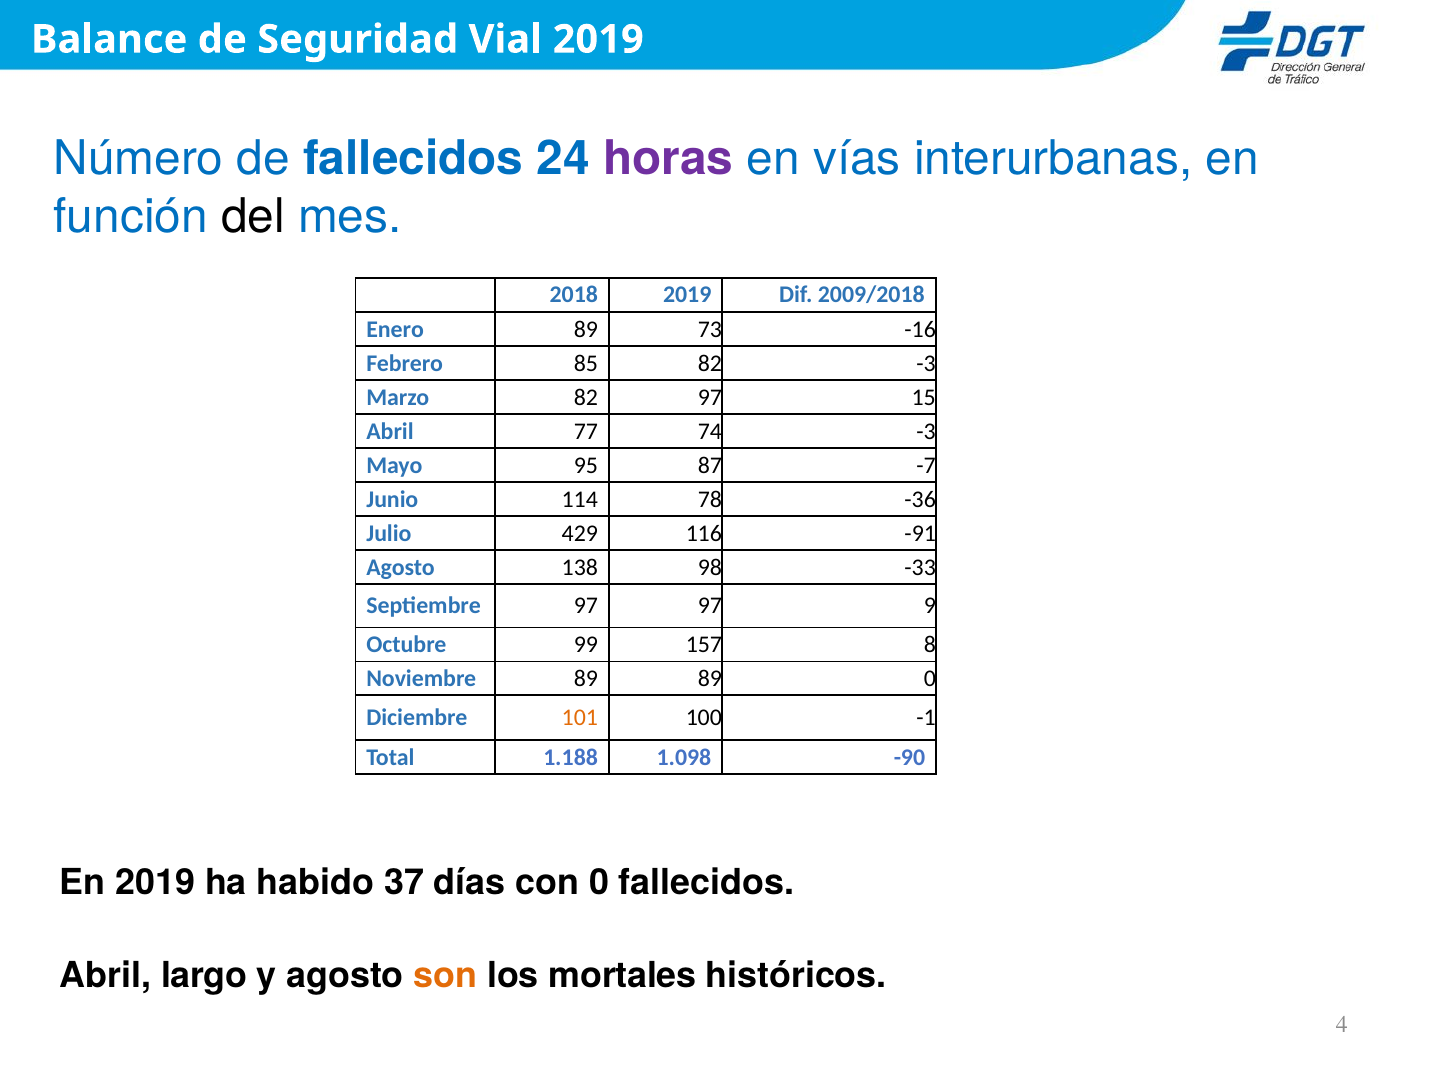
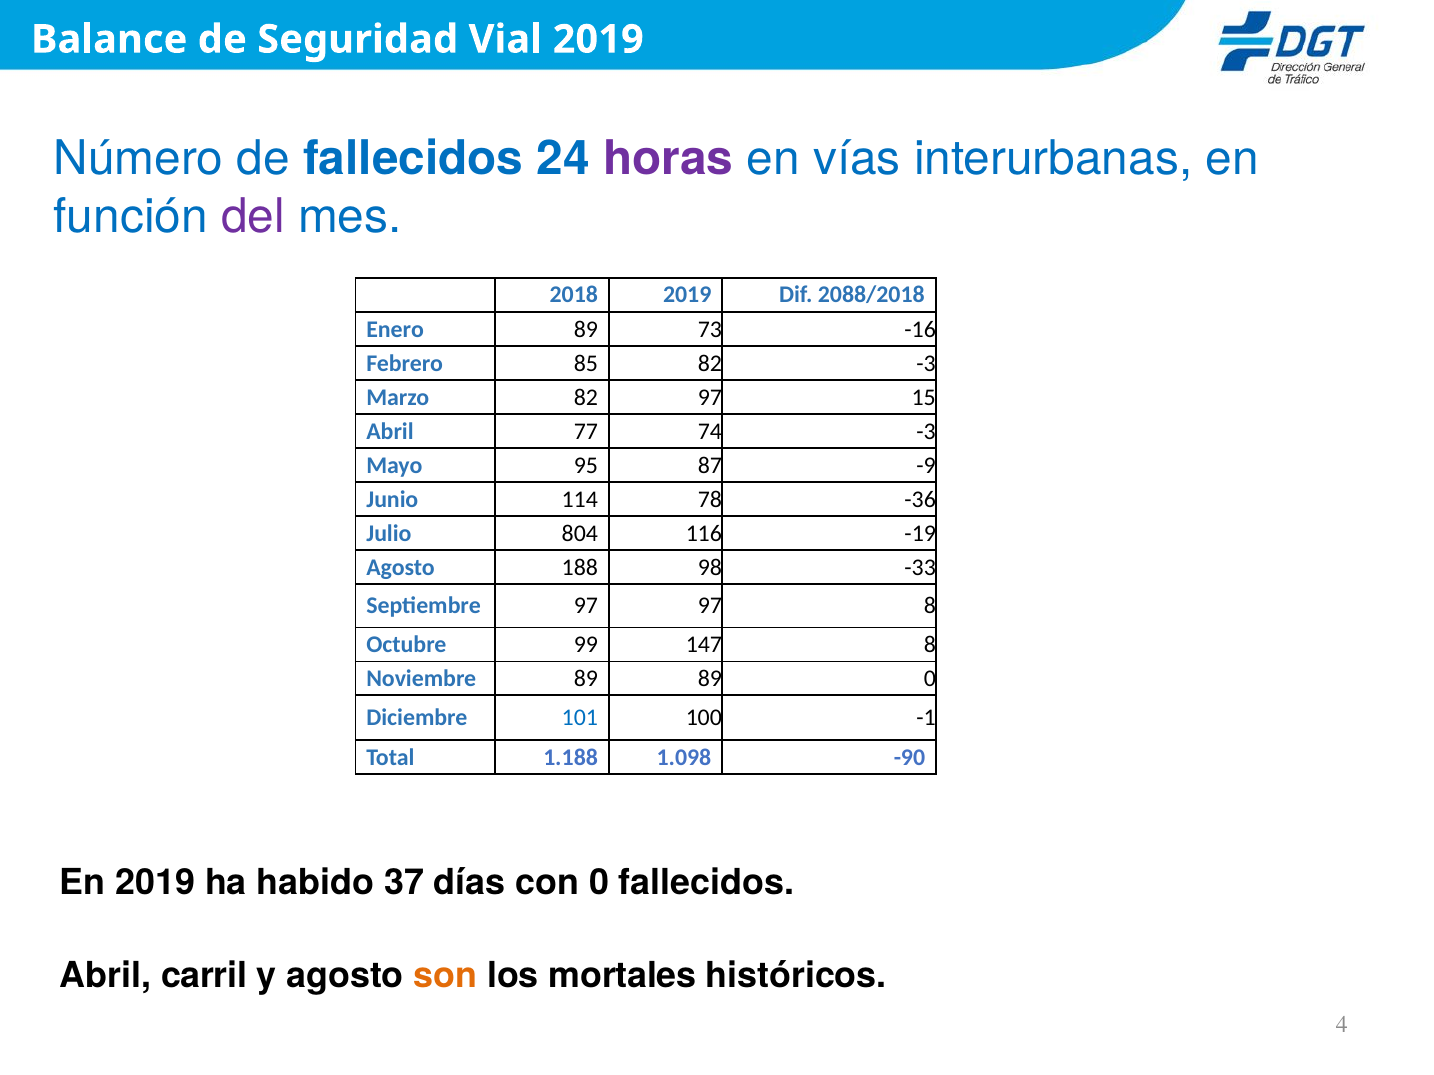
del colour: black -> purple
2009/2018: 2009/2018 -> 2088/2018
-7: -7 -> -9
429: 429 -> 804
-91: -91 -> -19
138: 138 -> 188
97 9: 9 -> 8
157: 157 -> 147
101 colour: orange -> blue
largo: largo -> carril
